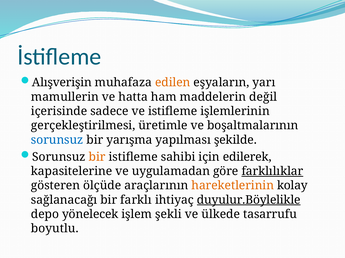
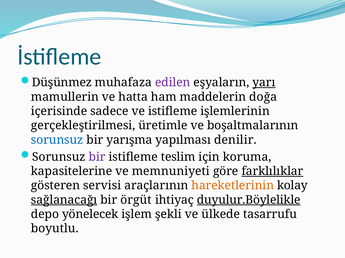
Alışverişin: Alışverişin -> Düşünmez
edilen colour: orange -> purple
yarı underline: none -> present
değil: değil -> doğa
şekilde: şekilde -> denilir
bir at (97, 157) colour: orange -> purple
sahibi: sahibi -> teslim
edilerek: edilerek -> koruma
uygulamadan: uygulamadan -> memnuniyeti
ölçüde: ölçüde -> servisi
sağlanacağı underline: none -> present
farklı: farklı -> örgüt
